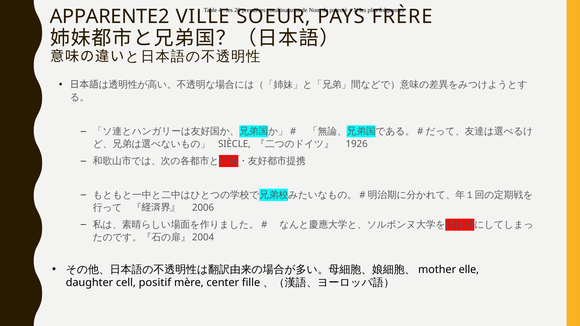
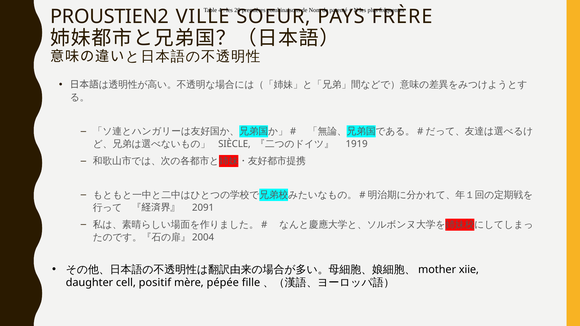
APPARENTE2: APPARENTE2 -> PROUSTIEN2
1926: 1926 -> 1919
2006: 2006 -> 2091
elle: elle -> xiie
center: center -> pépée
